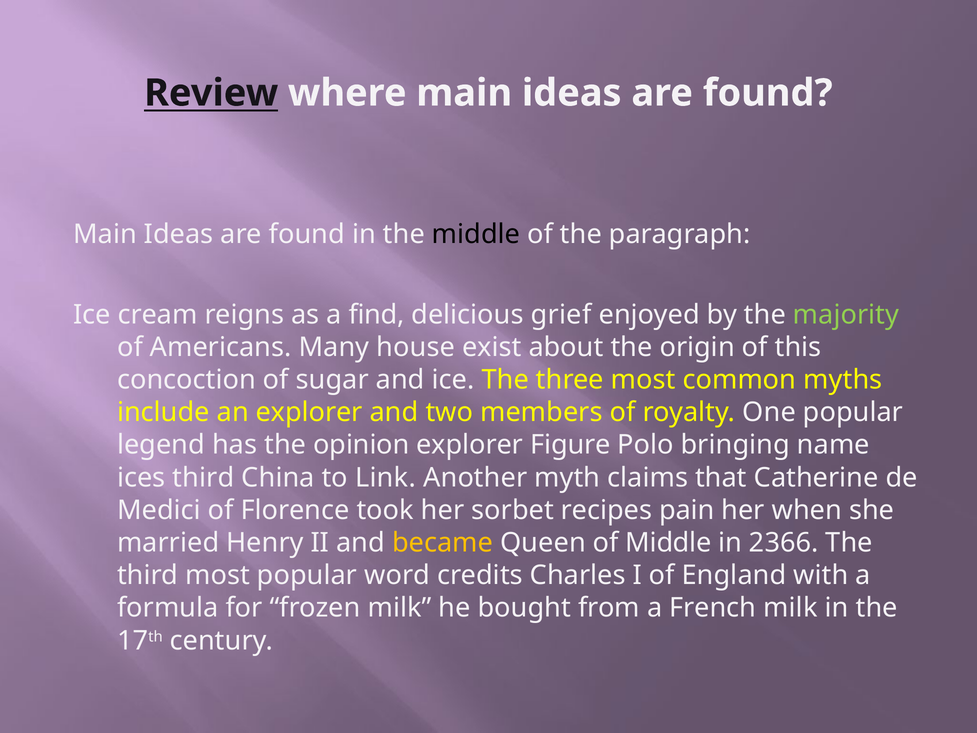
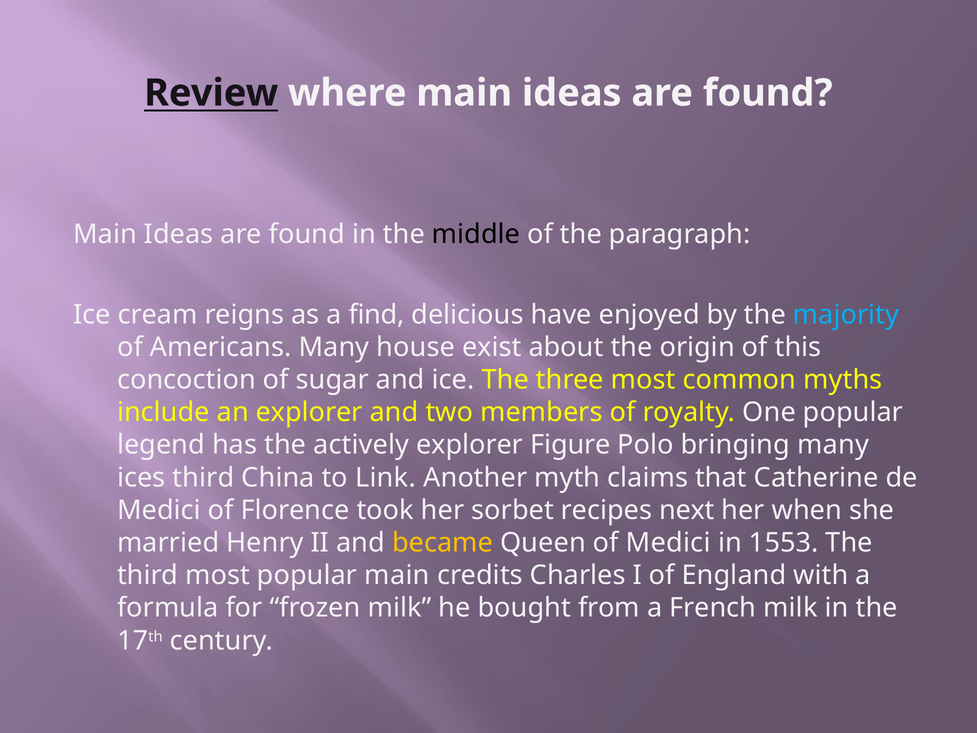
grief: grief -> have
majority colour: light green -> light blue
opinion: opinion -> actively
bringing name: name -> many
pain: pain -> next
of Middle: Middle -> Medici
2366: 2366 -> 1553
popular word: word -> main
